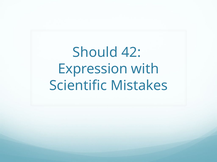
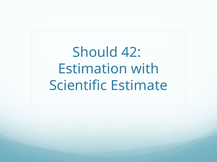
Expression: Expression -> Estimation
Mistakes: Mistakes -> Estimate
